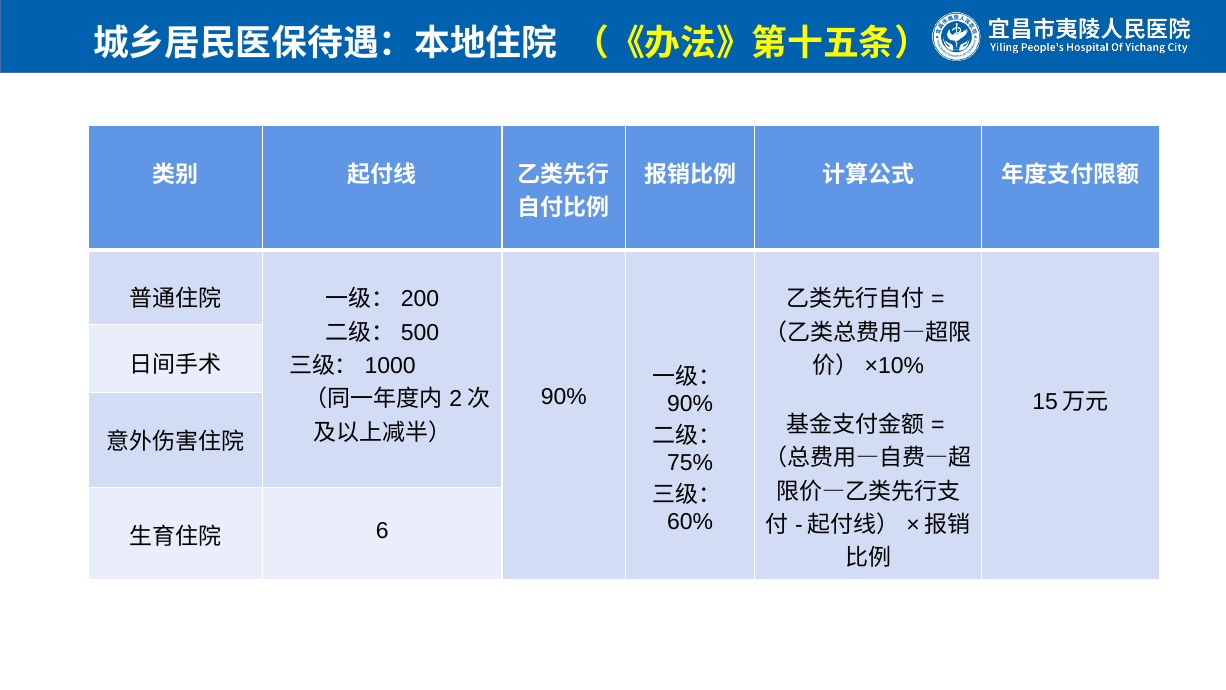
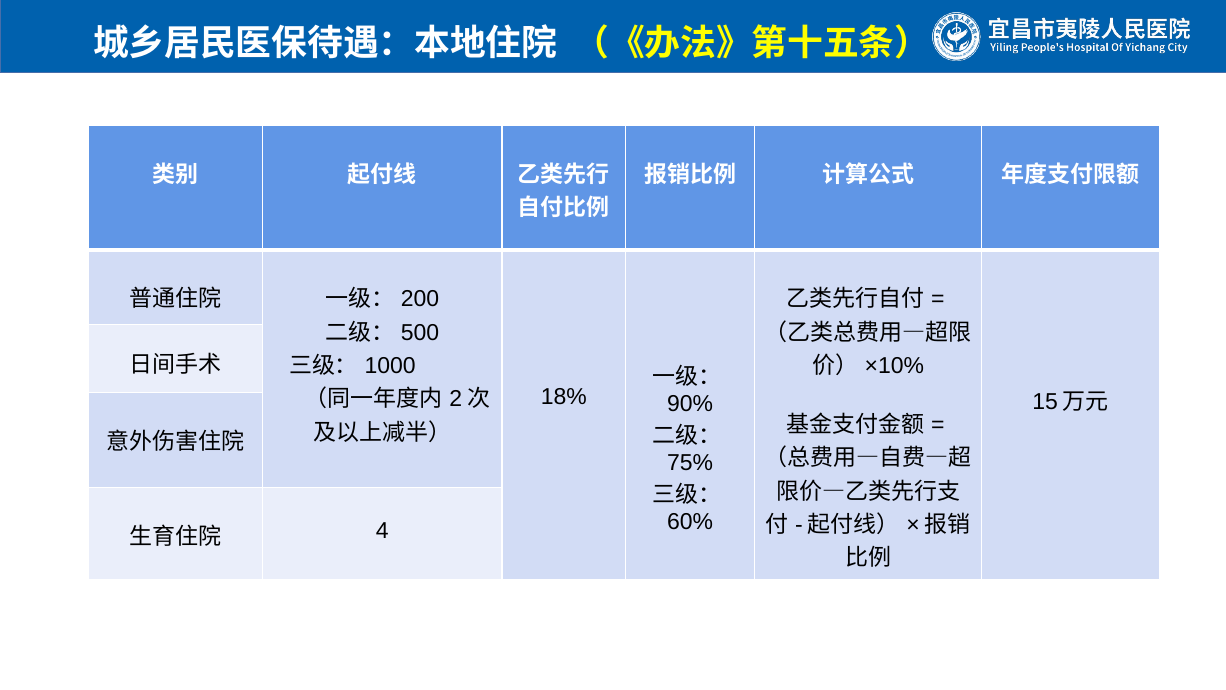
90% at (564, 396): 90% -> 18%
6: 6 -> 4
